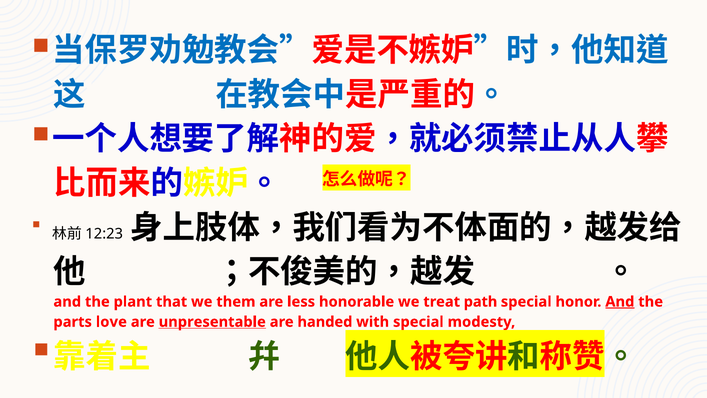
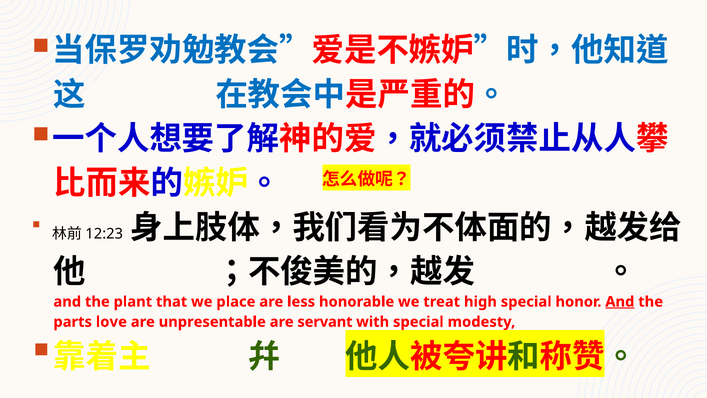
them: them -> place
path: path -> high
unpresentable underline: present -> none
handed: handed -> servant
